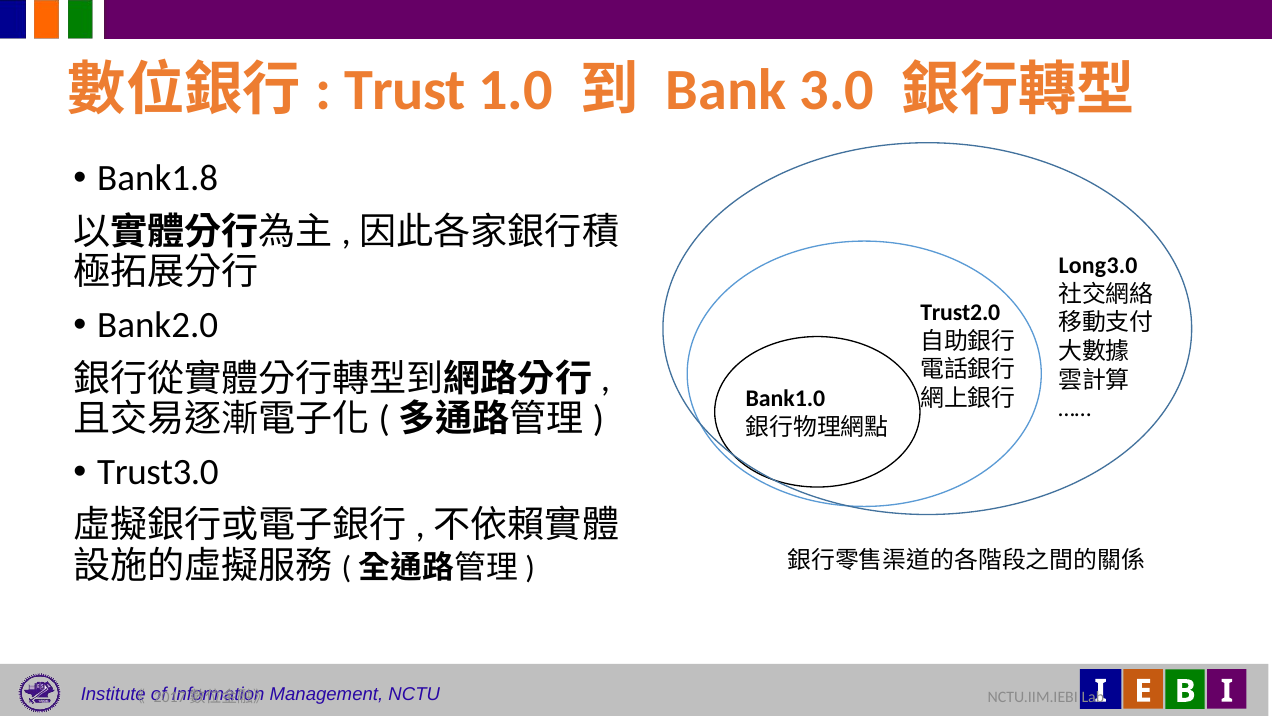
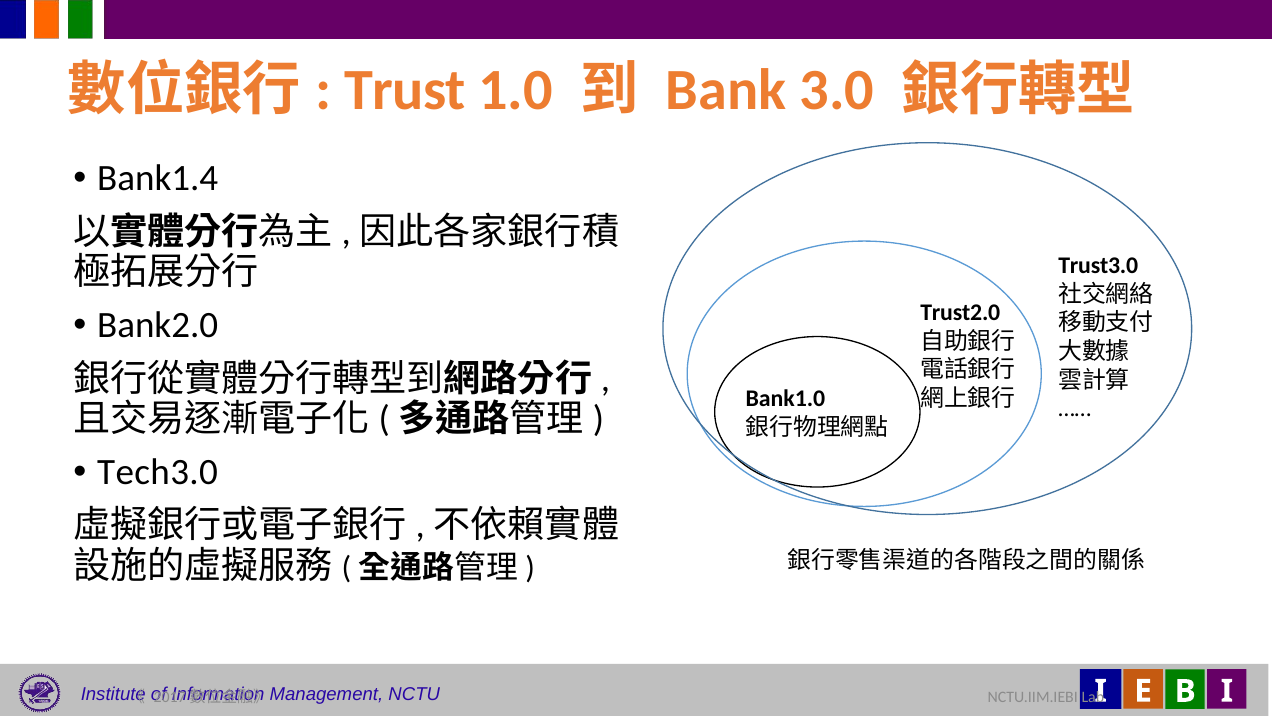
Bank1.8: Bank1.8 -> Bank1.4
Long3.0: Long3.0 -> Trust3.0
Trust3.0: Trust3.0 -> Tech3.0
